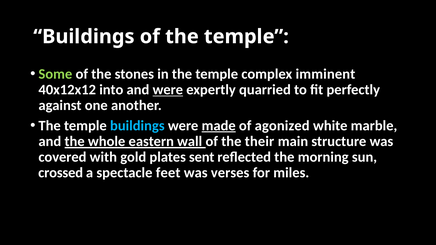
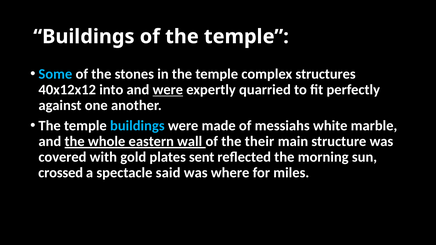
Some colour: light green -> light blue
imminent: imminent -> structures
made underline: present -> none
agonized: agonized -> messiahs
feet: feet -> said
verses: verses -> where
